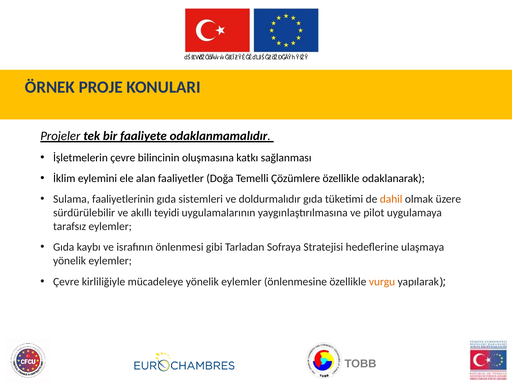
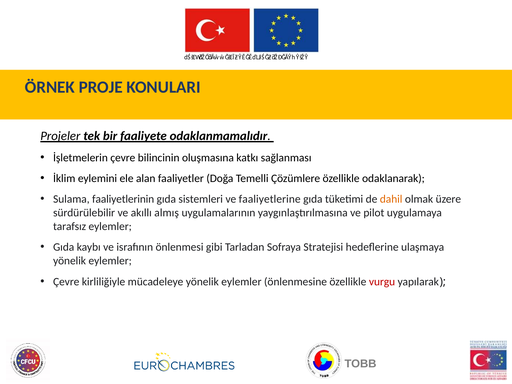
doldurmalıdır: doldurmalıdır -> faaliyetlerine
teyidi: teyidi -> almış
vurgu colour: orange -> red
